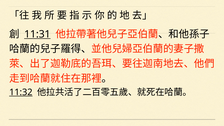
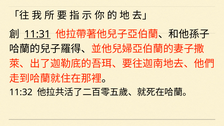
11:32 underline: present -> none
